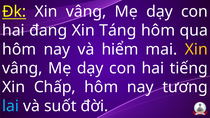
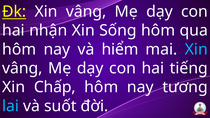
đang: đang -> nhận
Táng: Táng -> Sống
Xin at (196, 49) colour: yellow -> light blue
